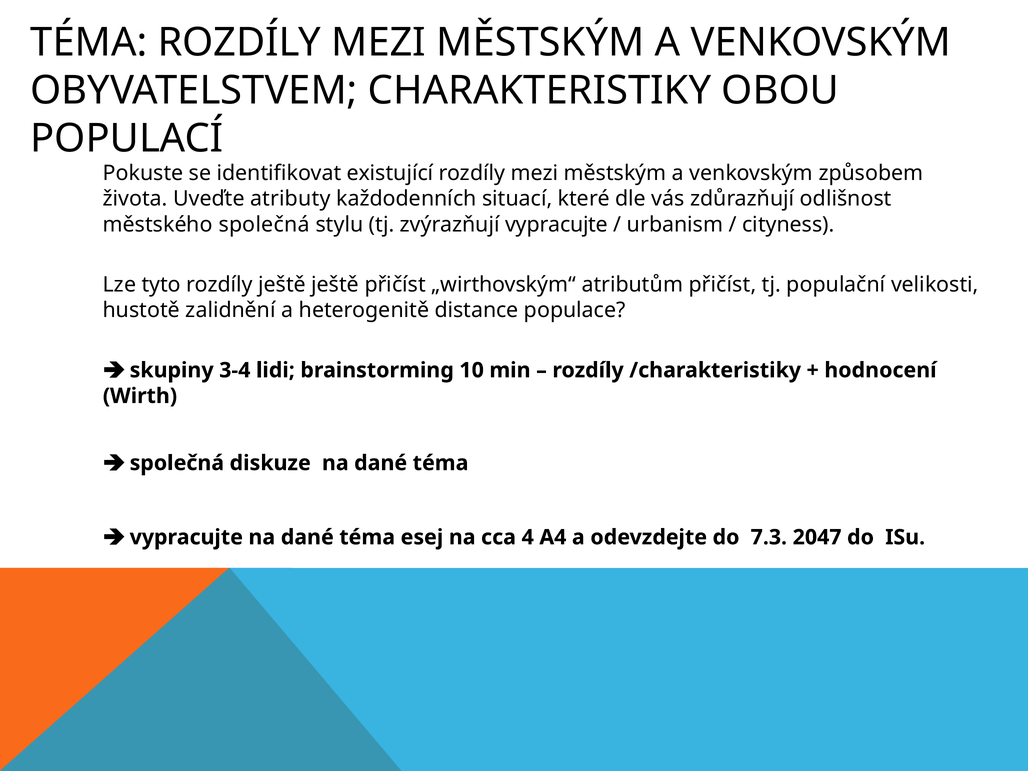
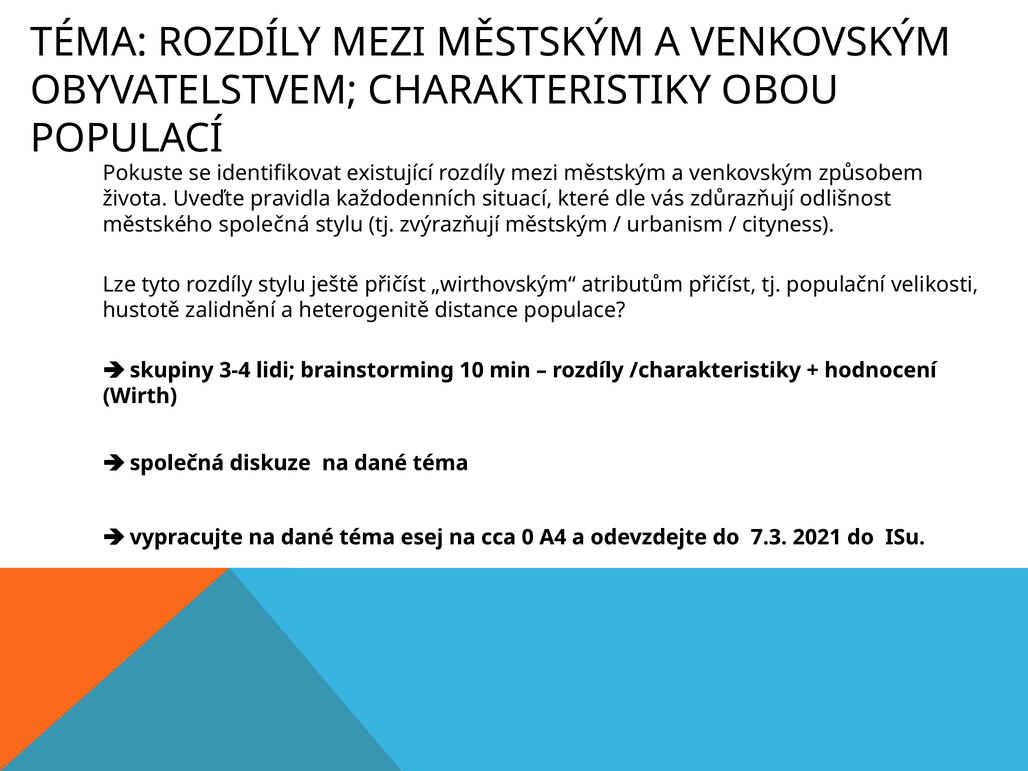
atributy: atributy -> pravidla
zvýrazňují vypracujte: vypracujte -> městským
rozdíly ještě: ještě -> stylu
4: 4 -> 0
2047: 2047 -> 2021
